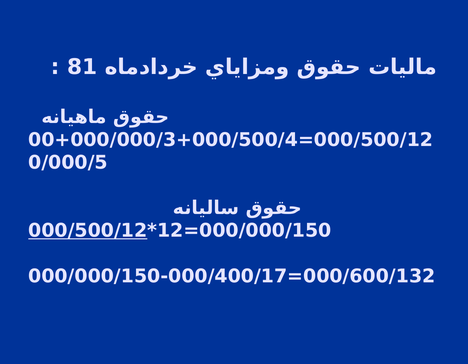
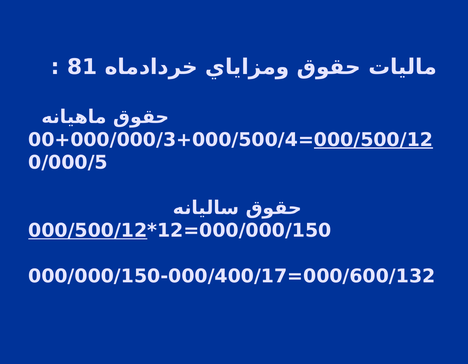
000/500/12 at (374, 140) underline: none -> present
